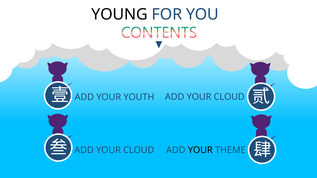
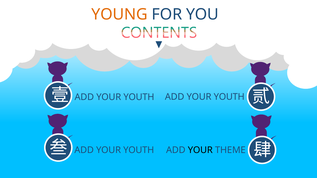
YOUNG colour: black -> orange
CLOUD at (229, 97): CLOUD -> YOUTH
CLOUD at (139, 150): CLOUD -> YOUTH
